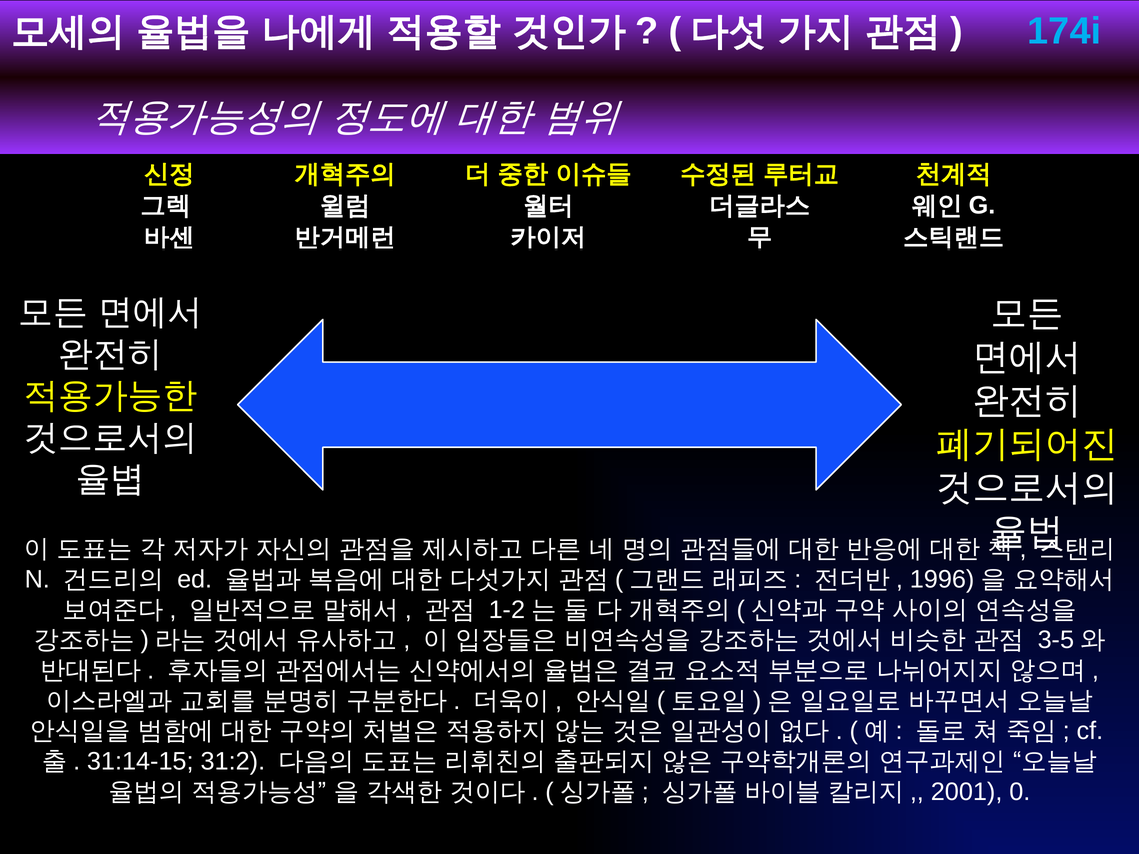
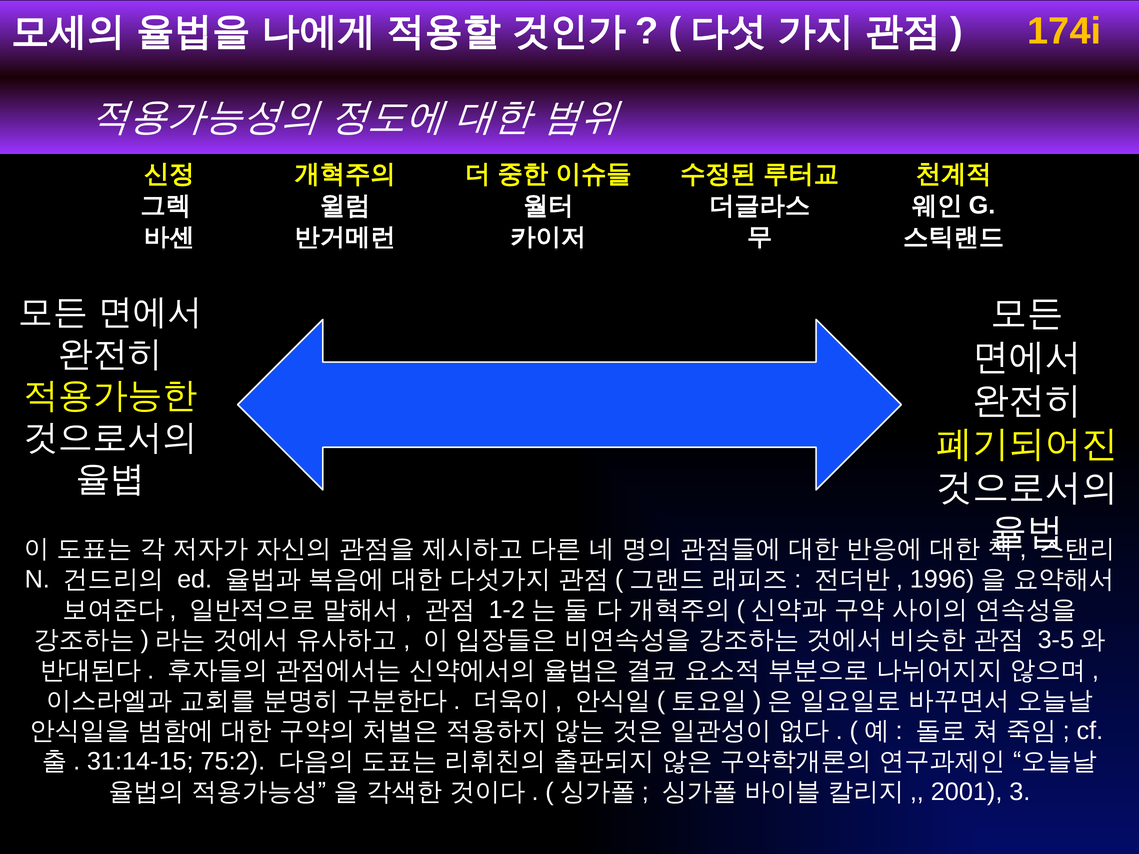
174i colour: light blue -> yellow
31:2: 31:2 -> 75:2
0: 0 -> 3
